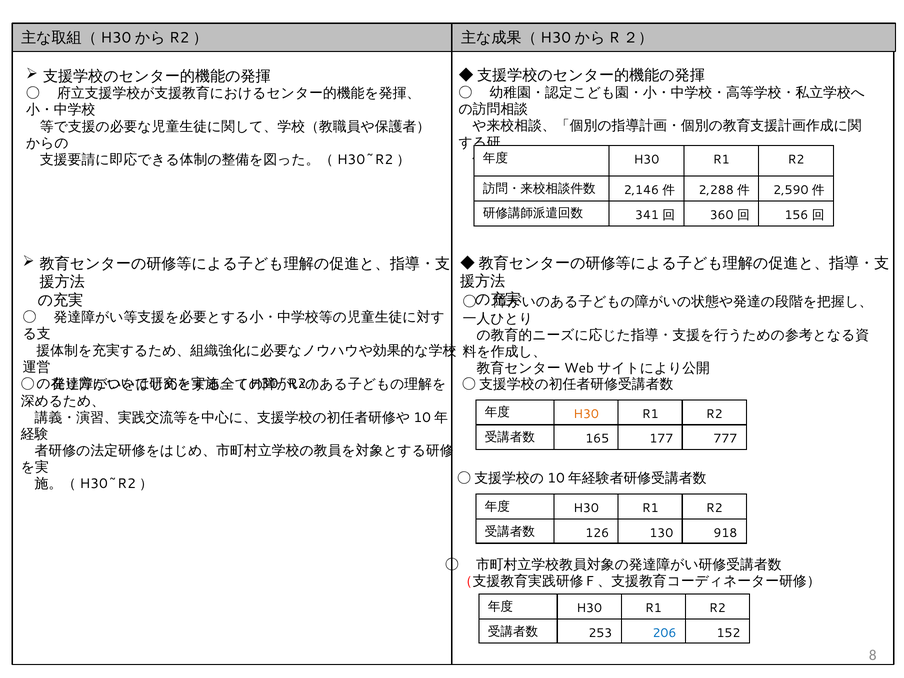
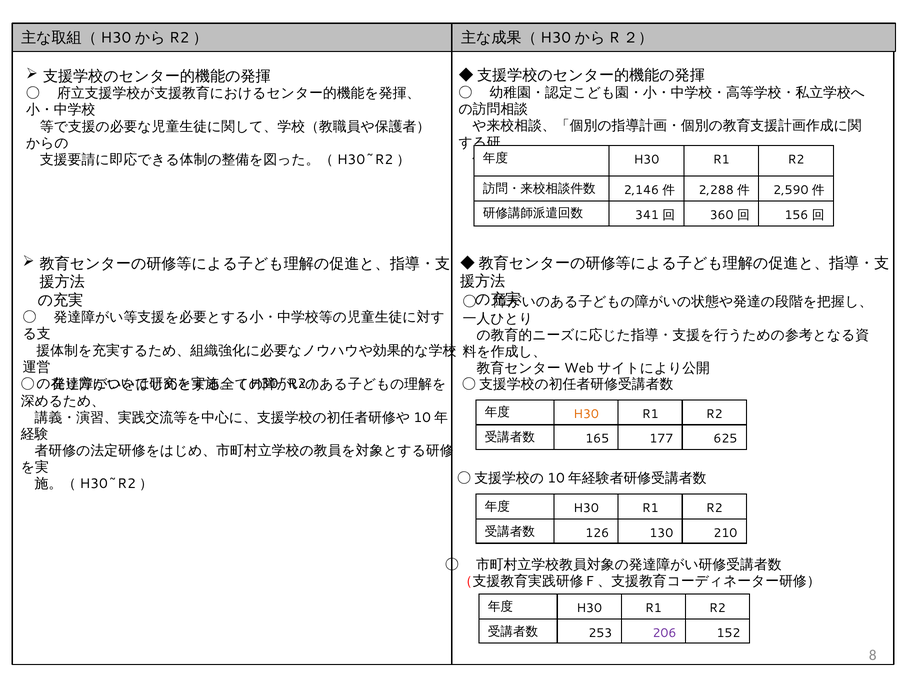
777: 777 -> 625
918: 918 -> 210
206 colour: blue -> purple
